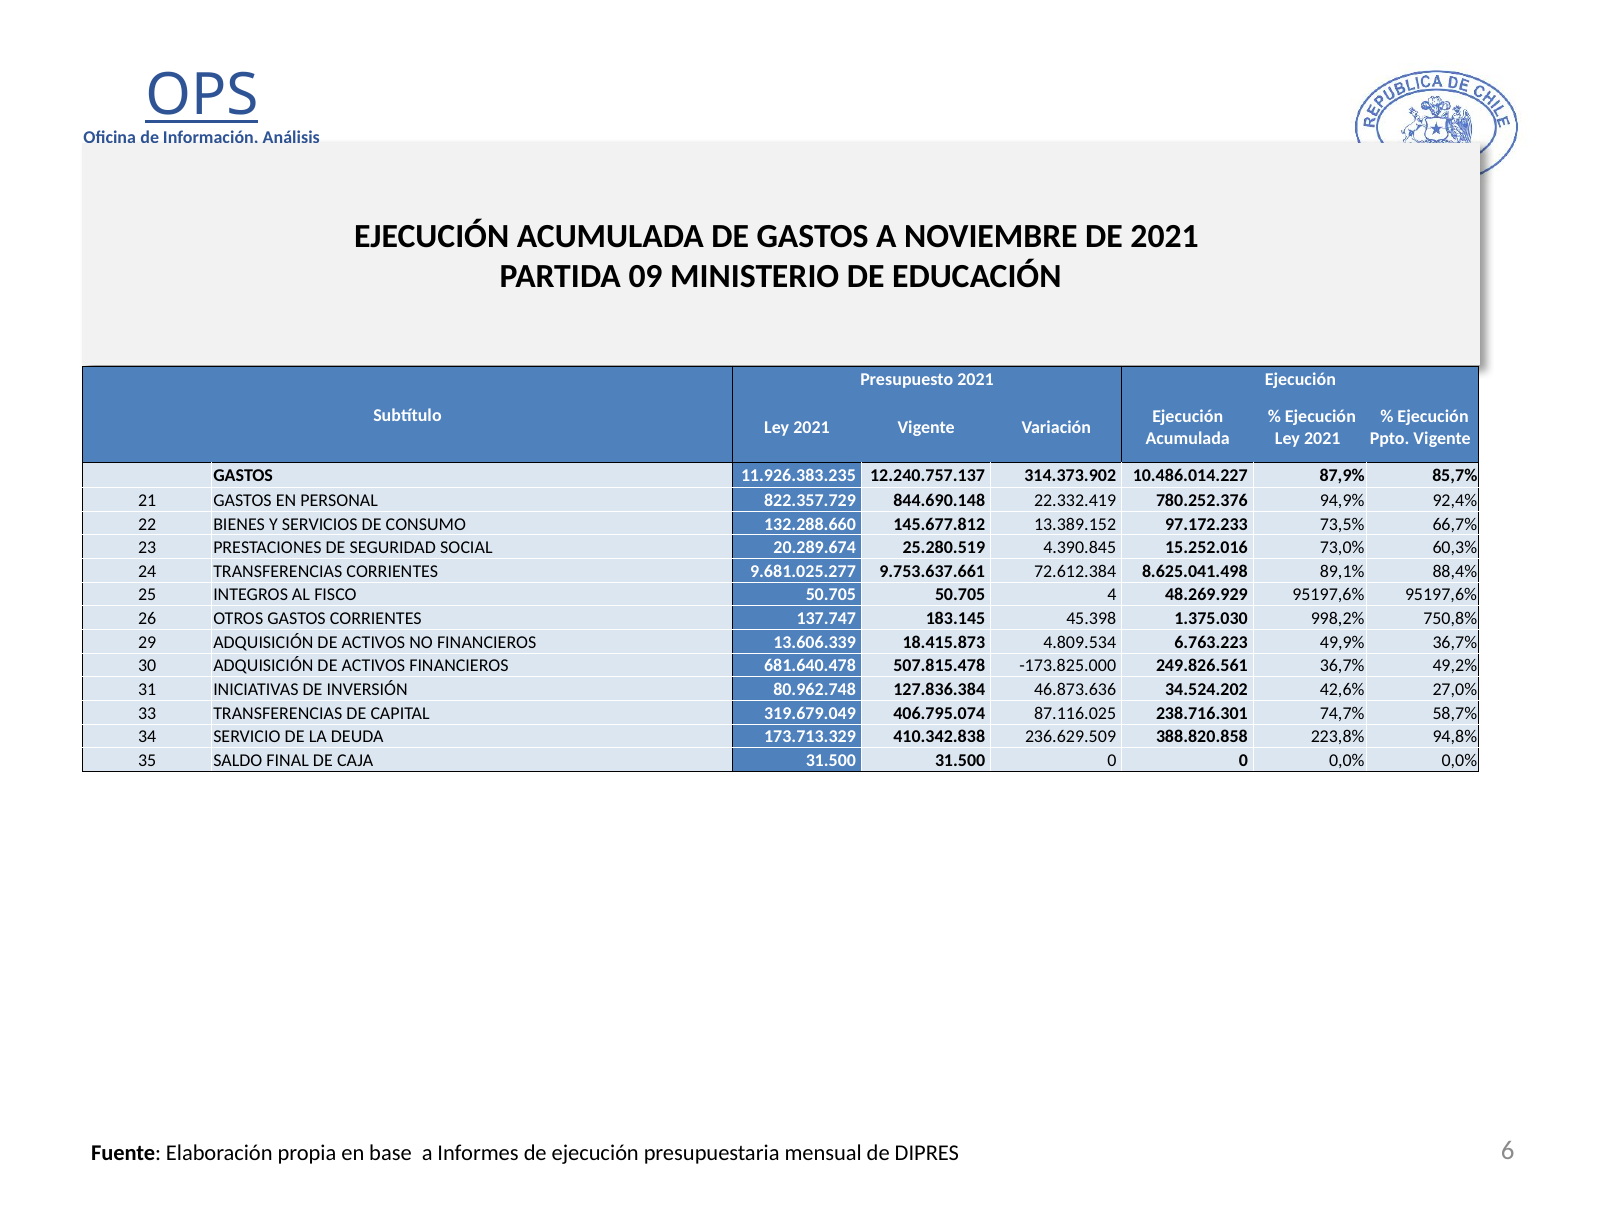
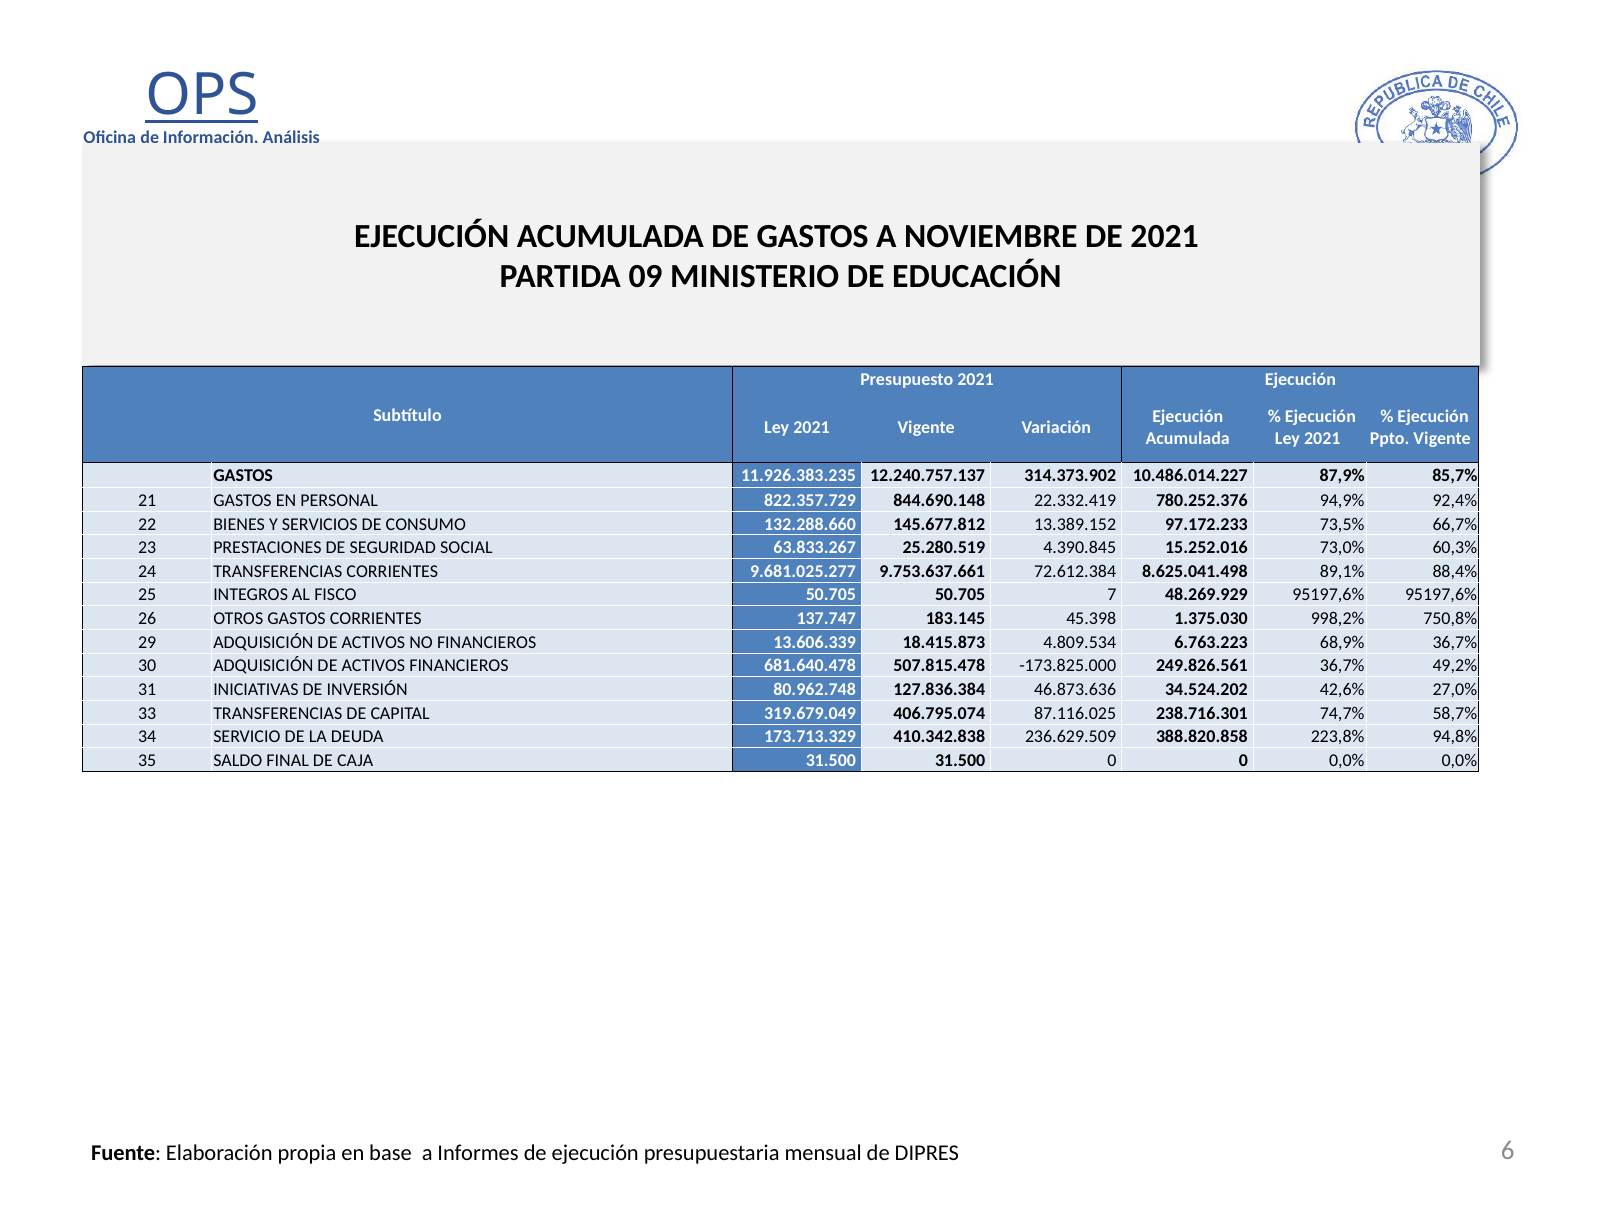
20.289.674: 20.289.674 -> 63.833.267
4: 4 -> 7
49,9%: 49,9% -> 68,9%
